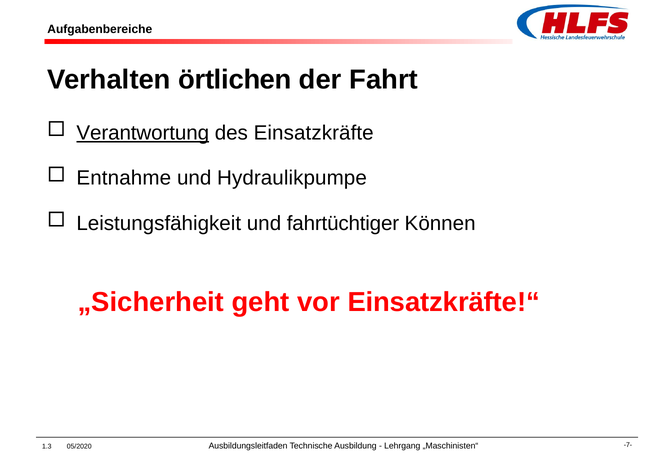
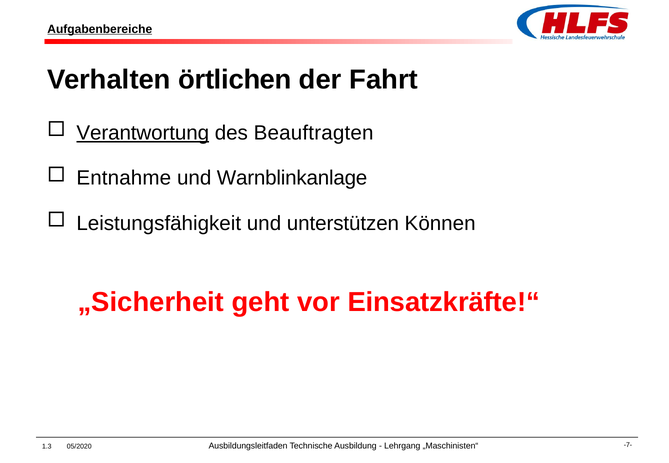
Aufgabenbereiche underline: none -> present
Einsatzkräfte: Einsatzkräfte -> Beauftragten
Hydraulikpumpe: Hydraulikpumpe -> Warnblinkanlage
fahrtüchtiger: fahrtüchtiger -> unterstützen
